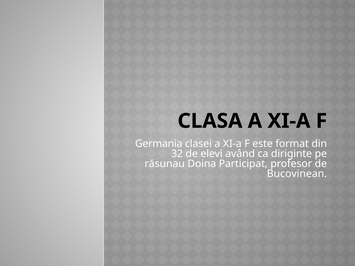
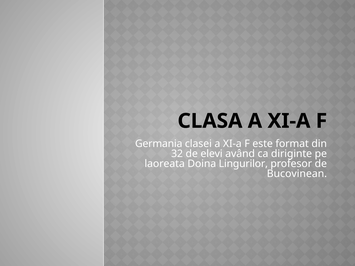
răsunau: răsunau -> laoreata
Participat: Participat -> Lingurilor
